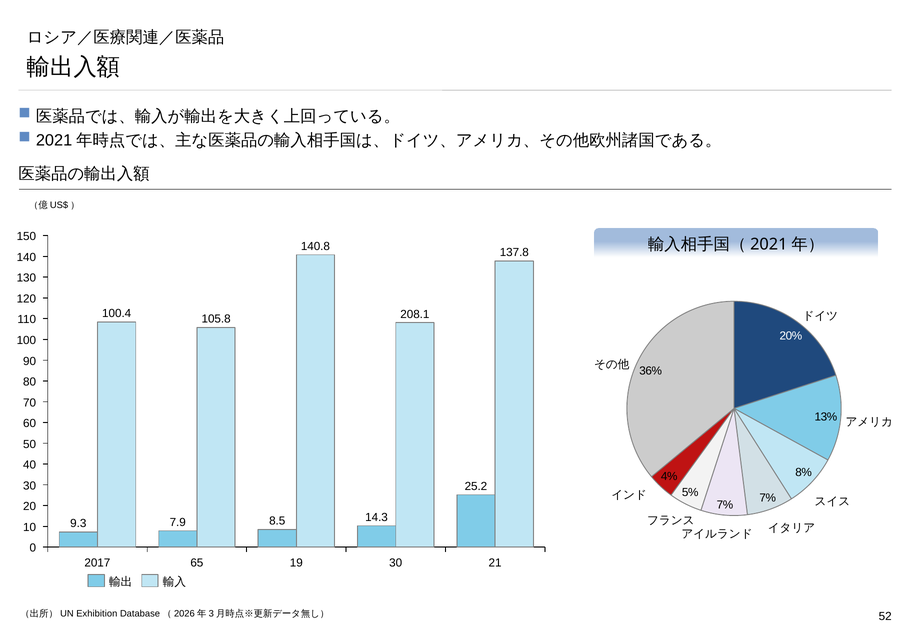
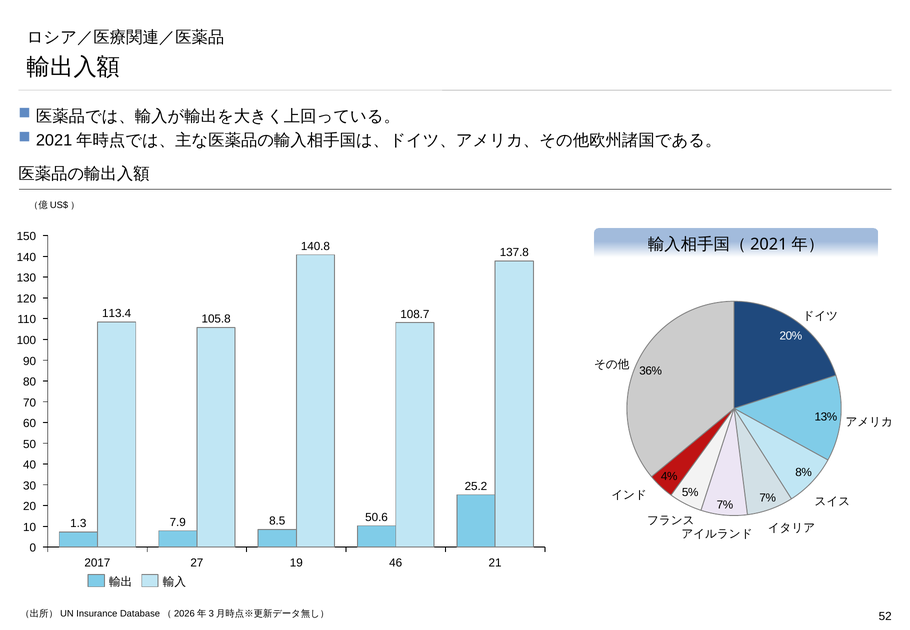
100.4: 100.4 -> 113.4
208.1: 208.1 -> 108.7
14.3: 14.3 -> 50.6
9.3: 9.3 -> 1.3
65: 65 -> 27
19 30: 30 -> 46
Exhibition: Exhibition -> Insurance
